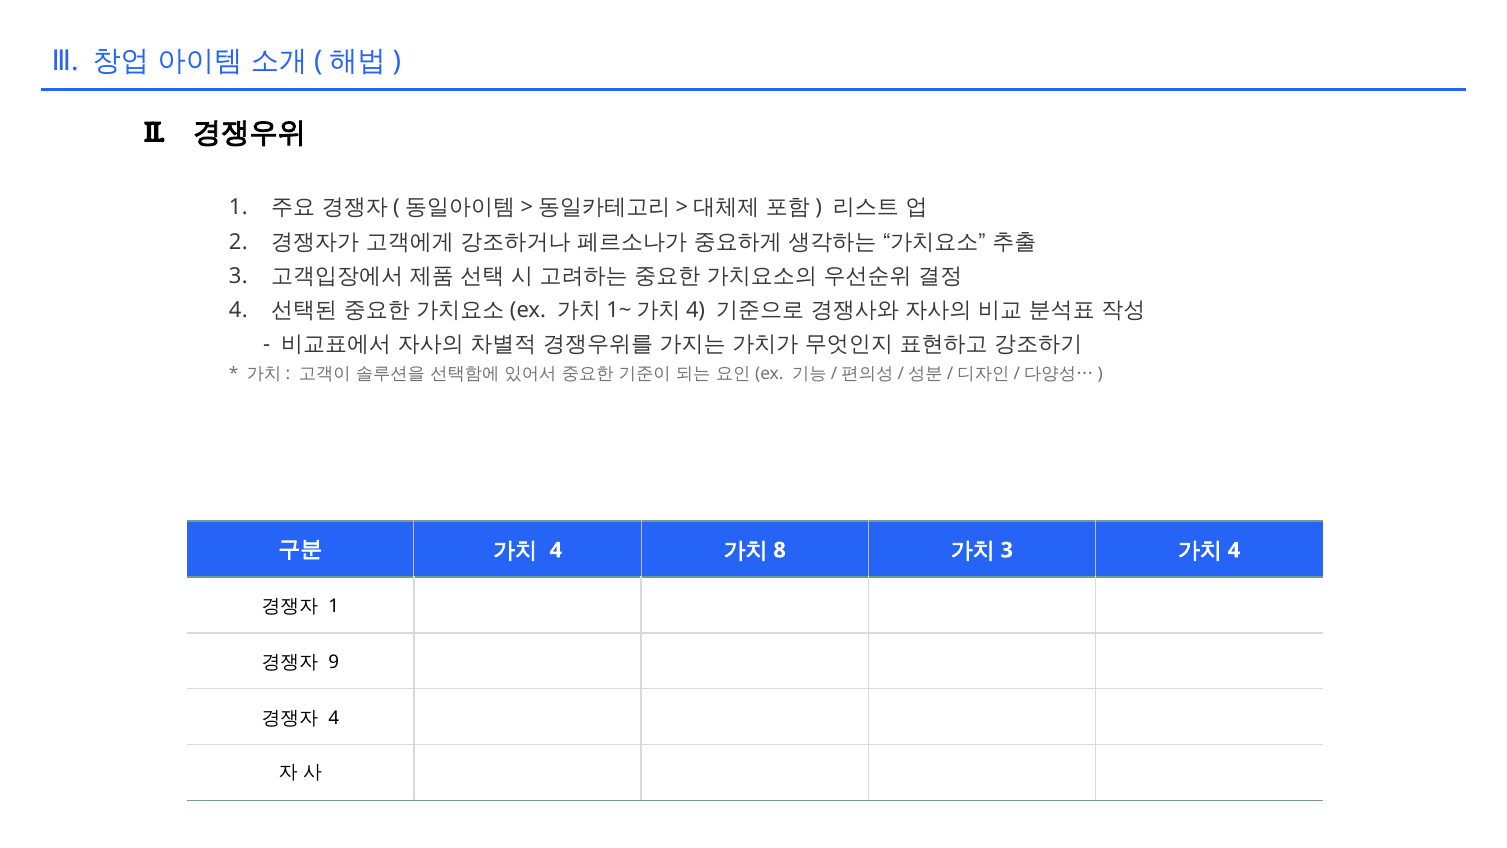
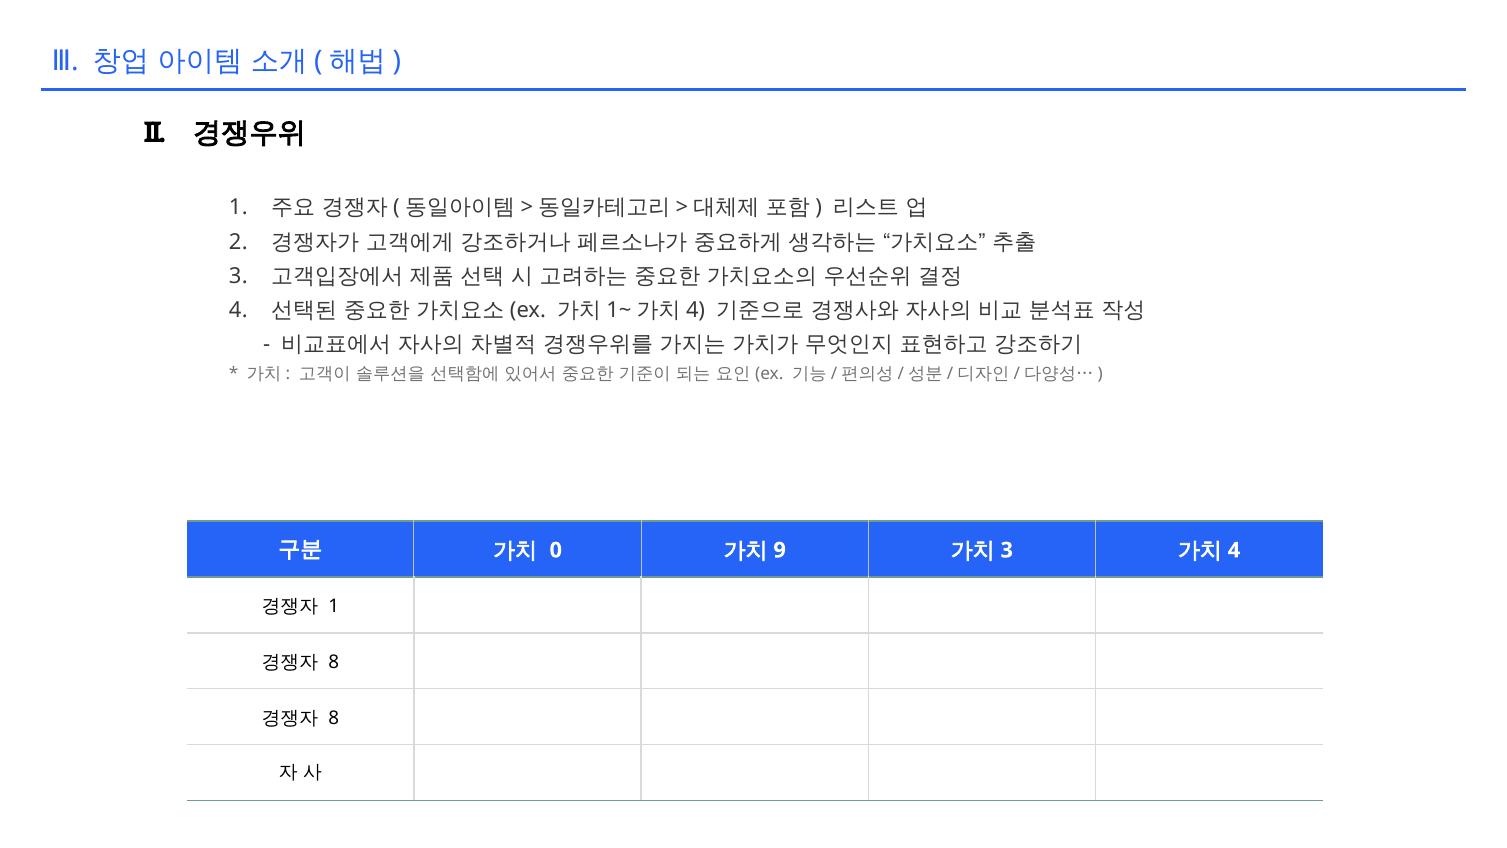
4 at (556, 550): 4 -> 0
8: 8 -> 9
9 at (334, 662): 9 -> 8
4 at (334, 718): 4 -> 8
